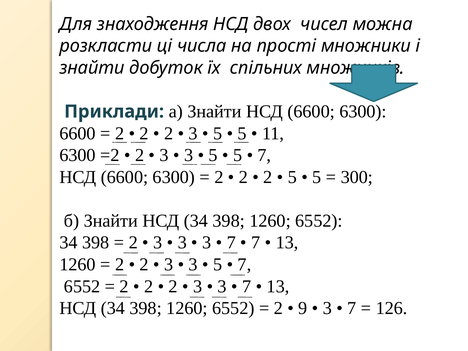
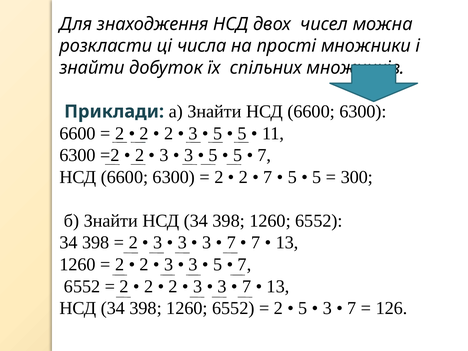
2 at (268, 177): 2 -> 7
9 at (303, 308): 9 -> 5
